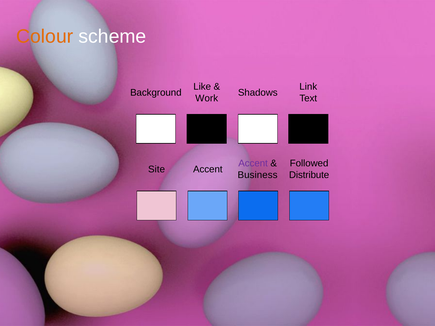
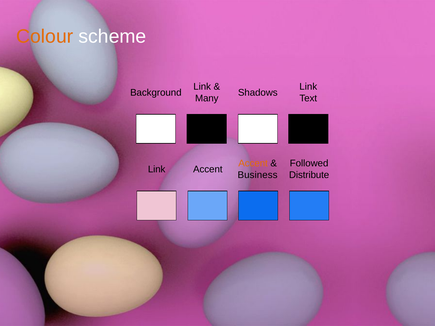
Like at (202, 87): Like -> Link
Work: Work -> Many
Accent at (253, 164) colour: purple -> orange
Site at (157, 169): Site -> Link
